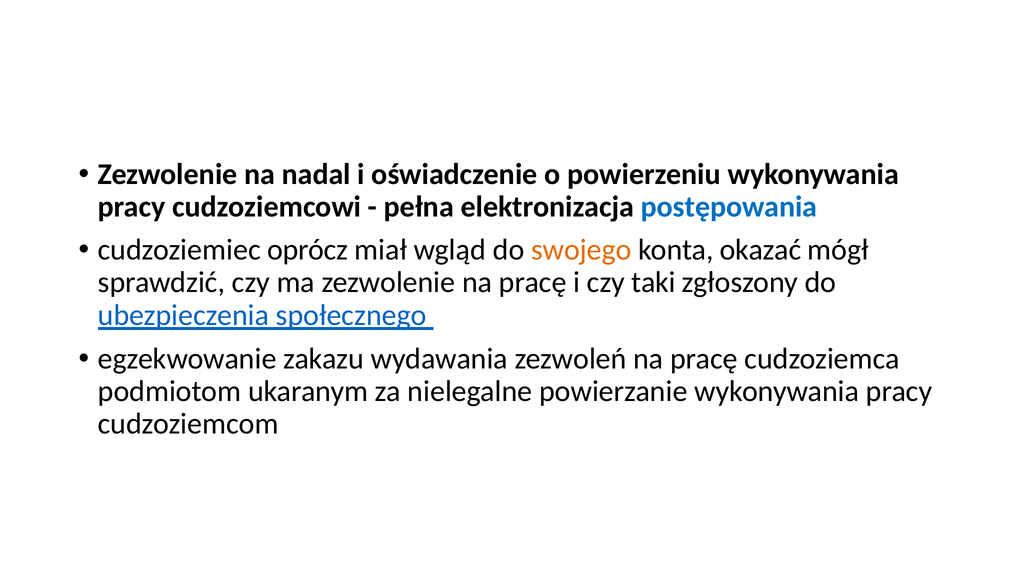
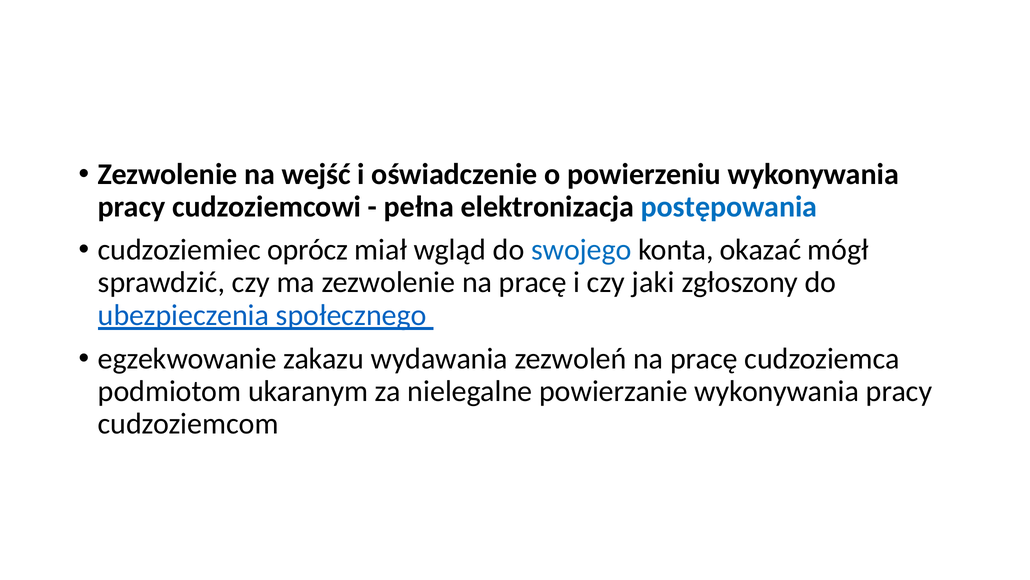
nadal: nadal -> wejść
swojego colour: orange -> blue
taki: taki -> jaki
